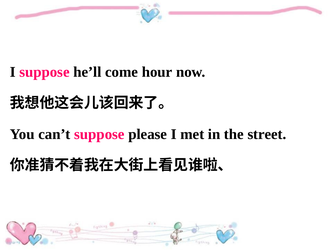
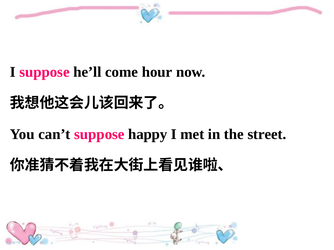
please: please -> happy
